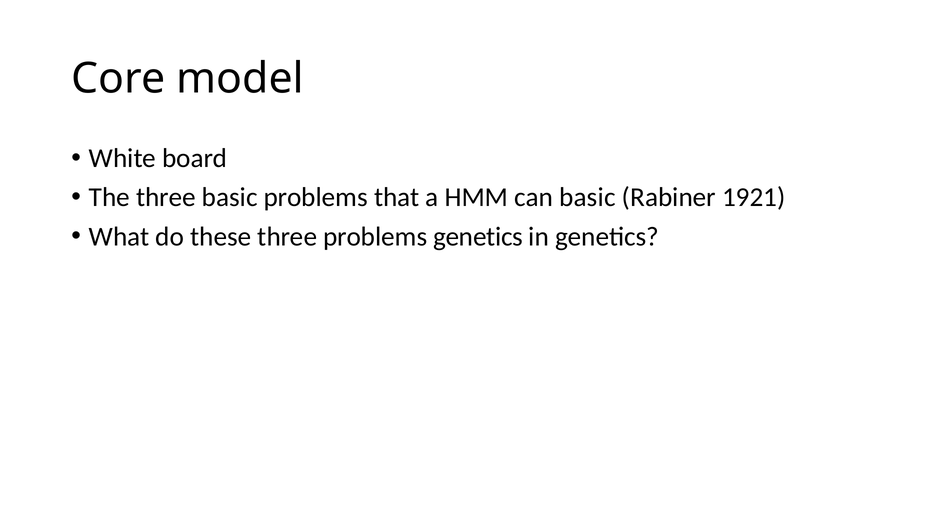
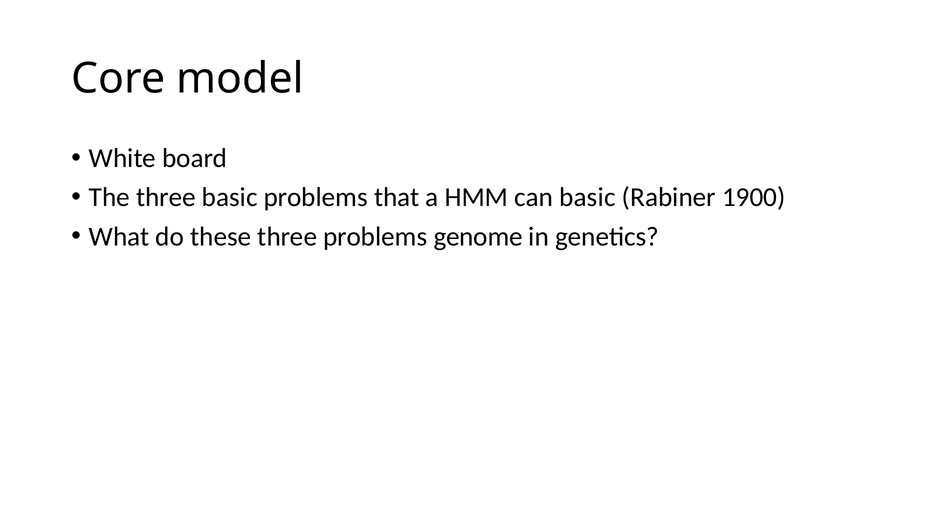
1921: 1921 -> 1900
problems genetics: genetics -> genome
